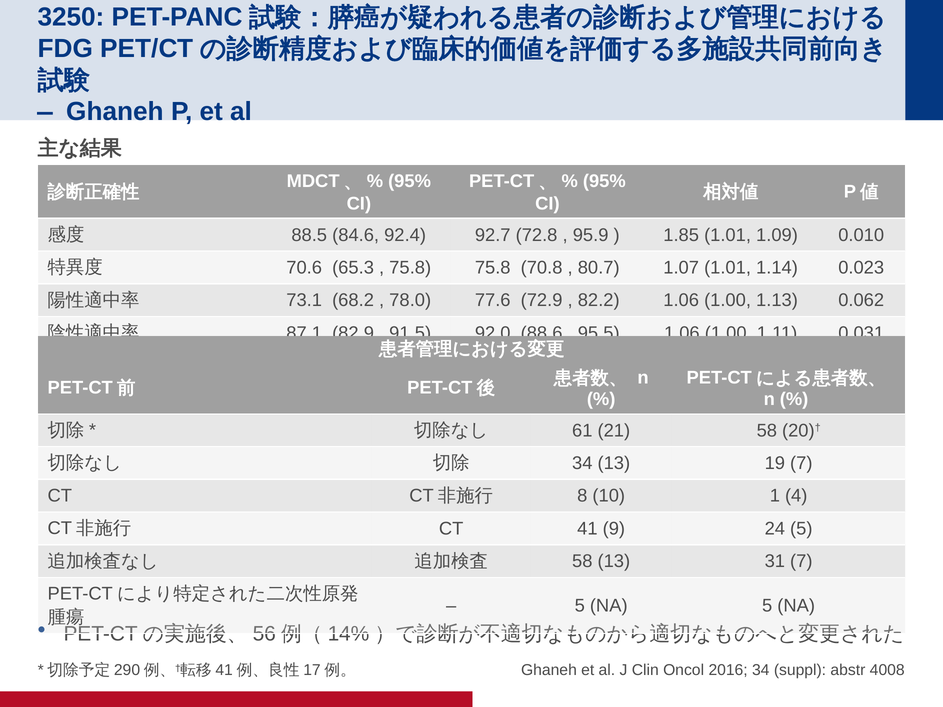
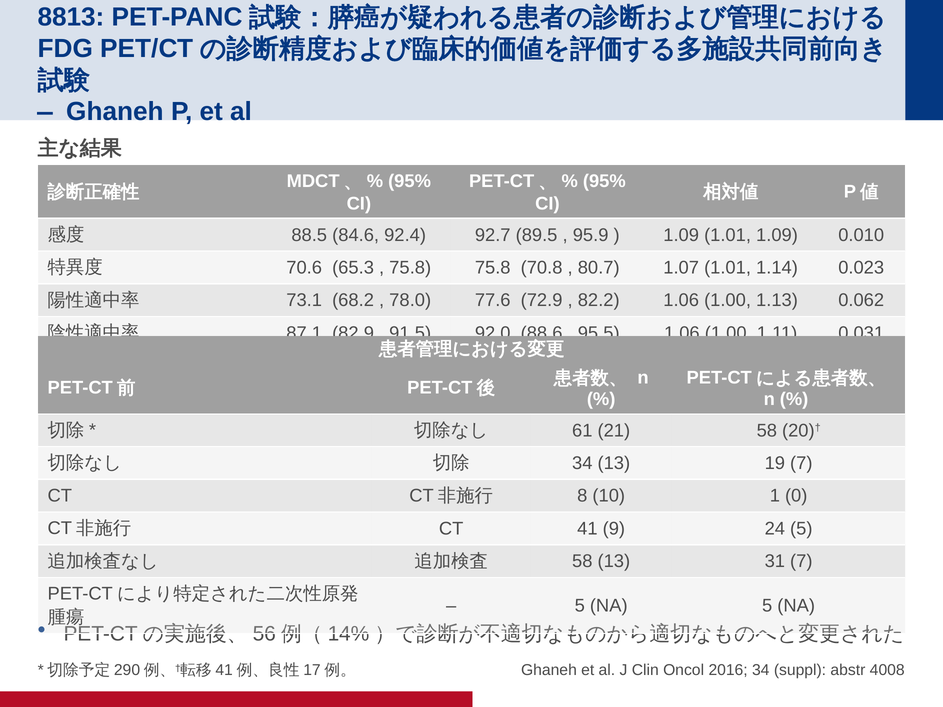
3250: 3250 -> 8813
72.8: 72.8 -> 89.5
1.85 at (681, 235): 1.85 -> 1.09
4: 4 -> 0
